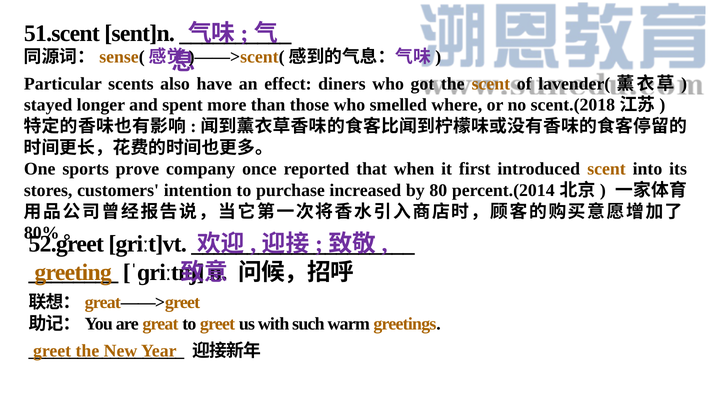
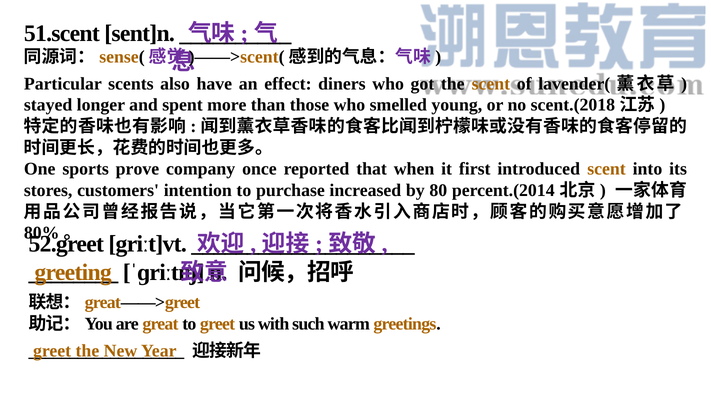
where: where -> young
